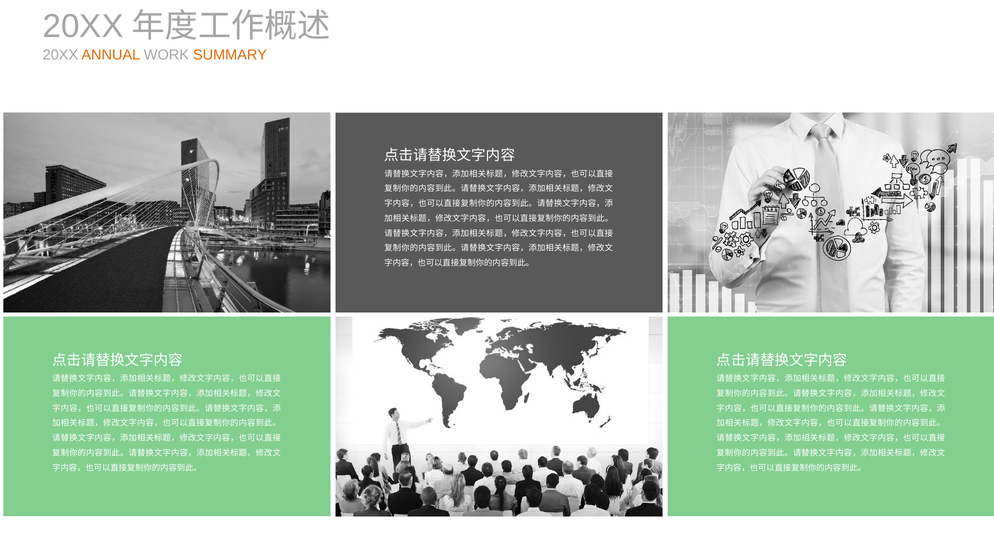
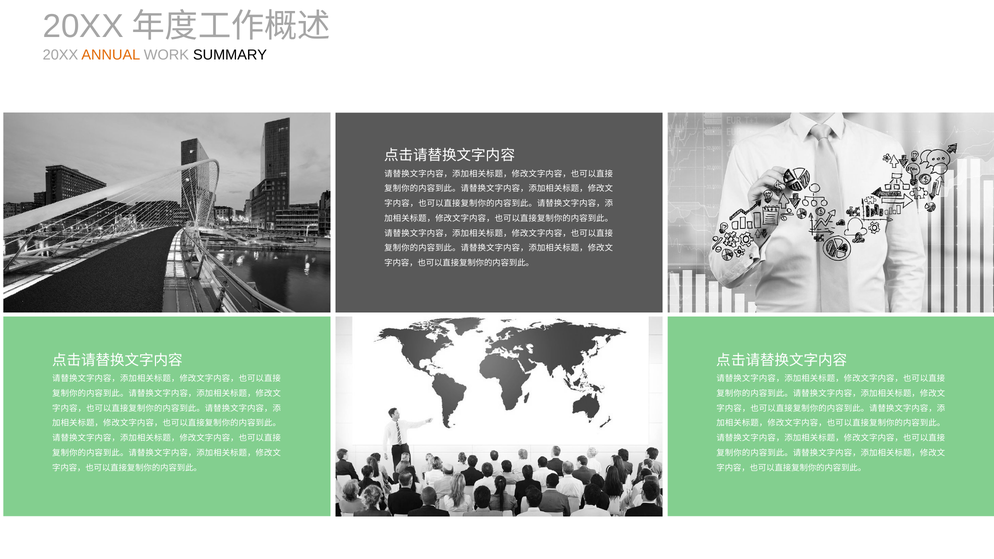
SUMMARY colour: orange -> black
